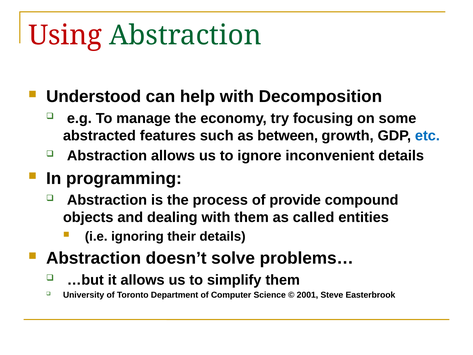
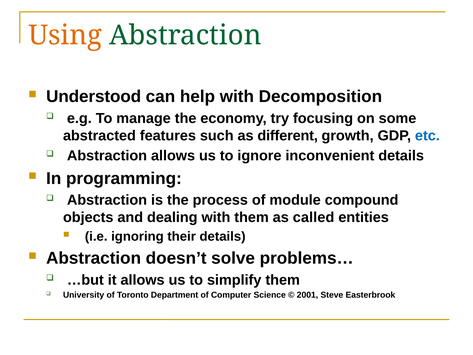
Using colour: red -> orange
between: between -> different
provide: provide -> module
